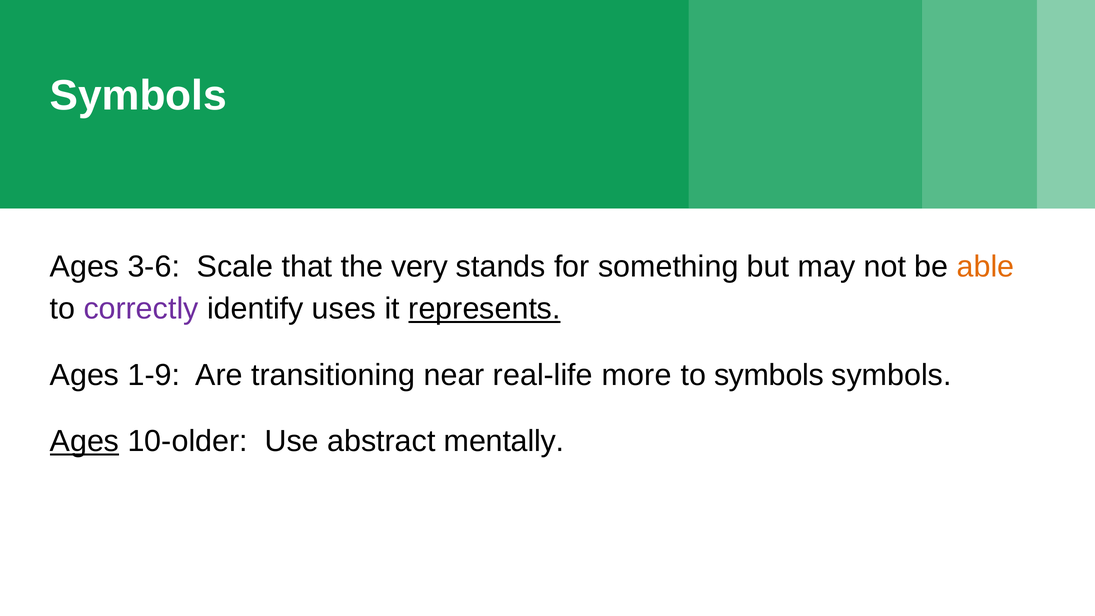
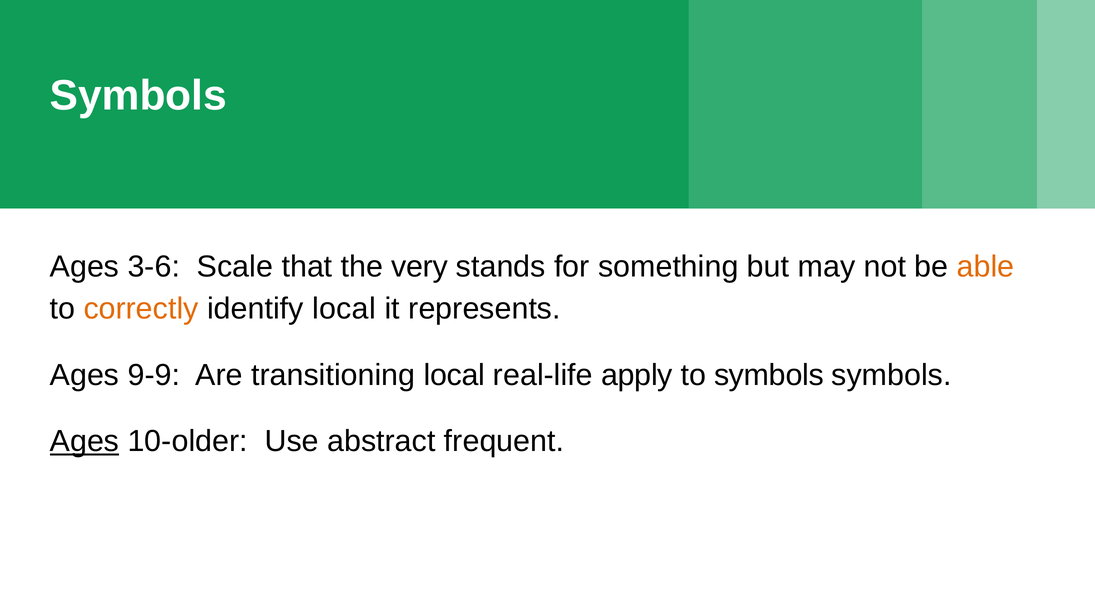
correctly colour: purple -> orange
identify uses: uses -> local
represents underline: present -> none
1-9: 1-9 -> 9-9
transitioning near: near -> local
more: more -> apply
mentally: mentally -> frequent
